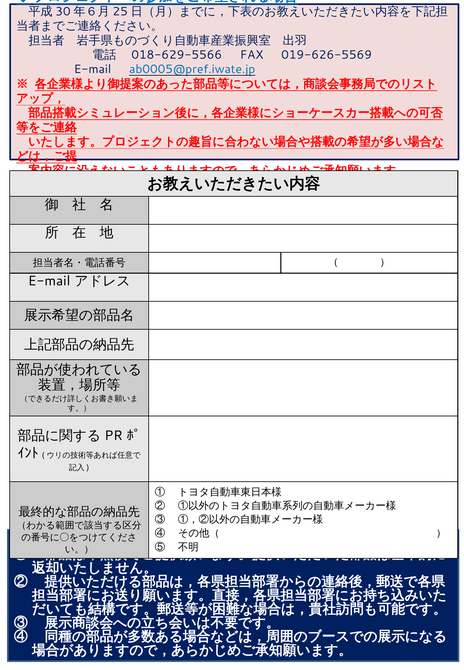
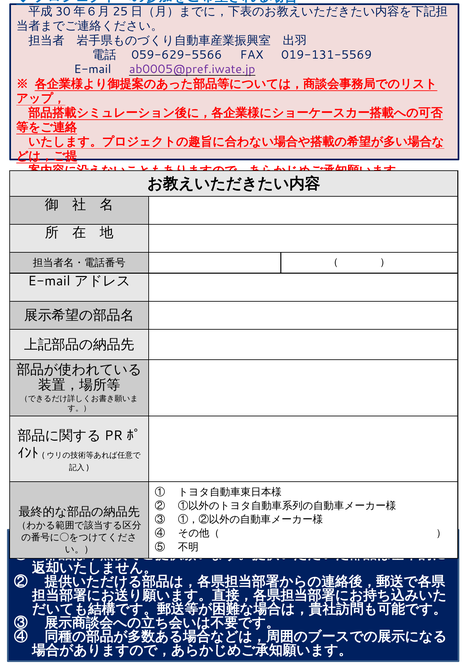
018-629-5566: 018-629-5566 -> 059-629-5566
019-626-5569: 019-626-5569 -> 019-131-5569
ab0005@pref.iwate.jp colour: blue -> purple
